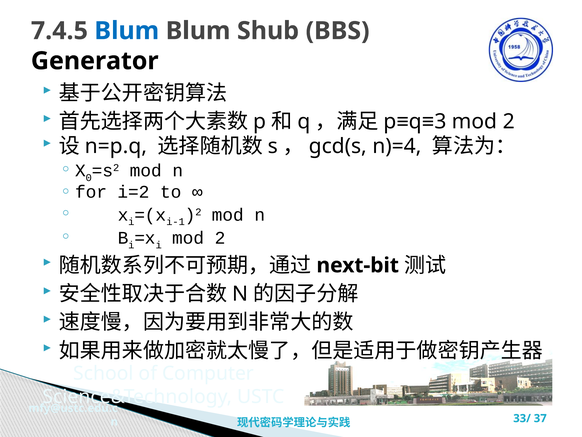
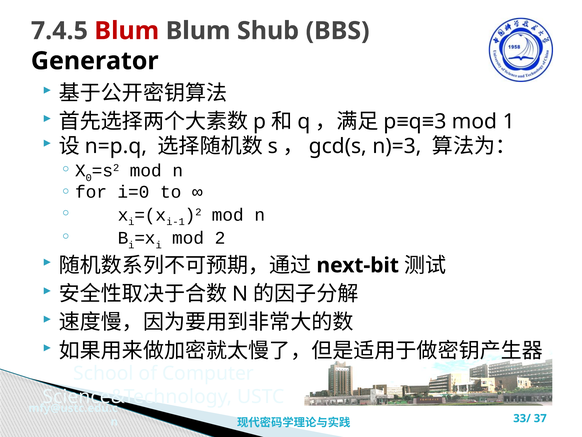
Blum at (127, 31) colour: blue -> red
2 at (509, 122): 2 -> 1
n)=4: n)=4 -> n)=3
i=2: i=2 -> i=0
